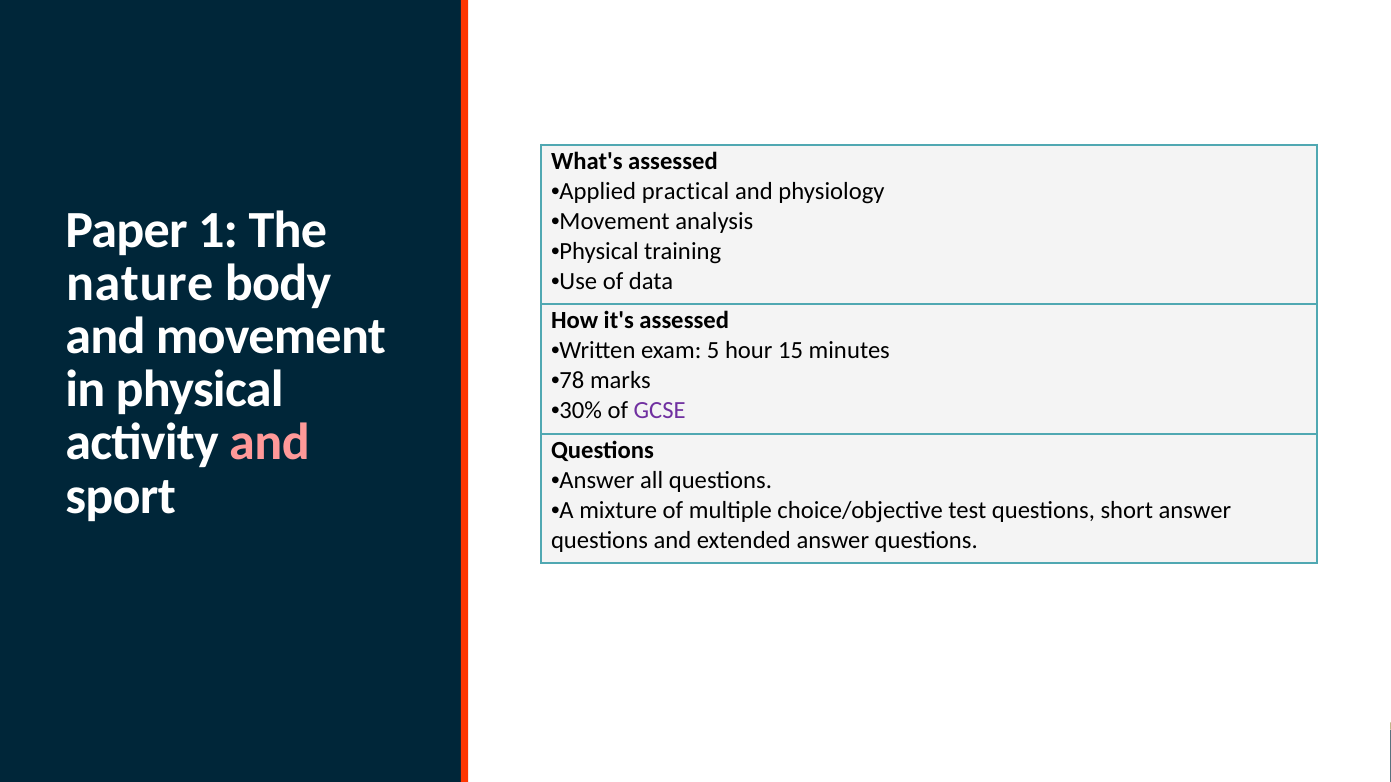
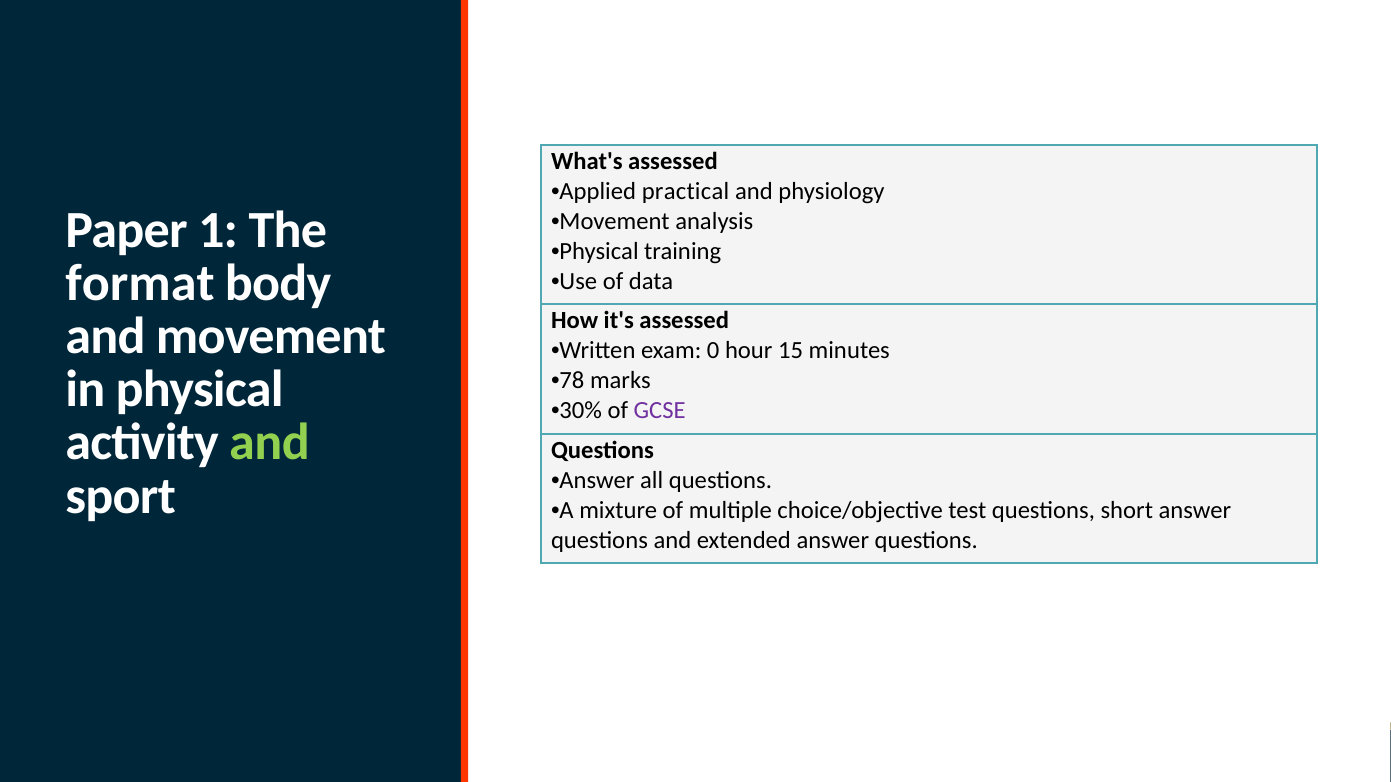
nature: nature -> format
5: 5 -> 0
and at (270, 443) colour: pink -> light green
